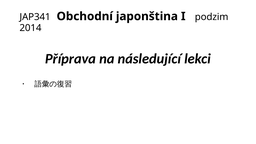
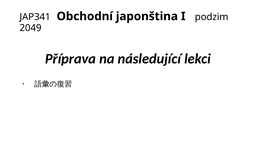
2014: 2014 -> 2049
